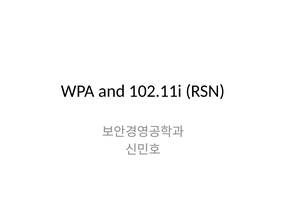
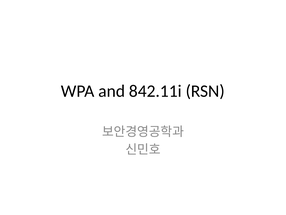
102.11i: 102.11i -> 842.11i
